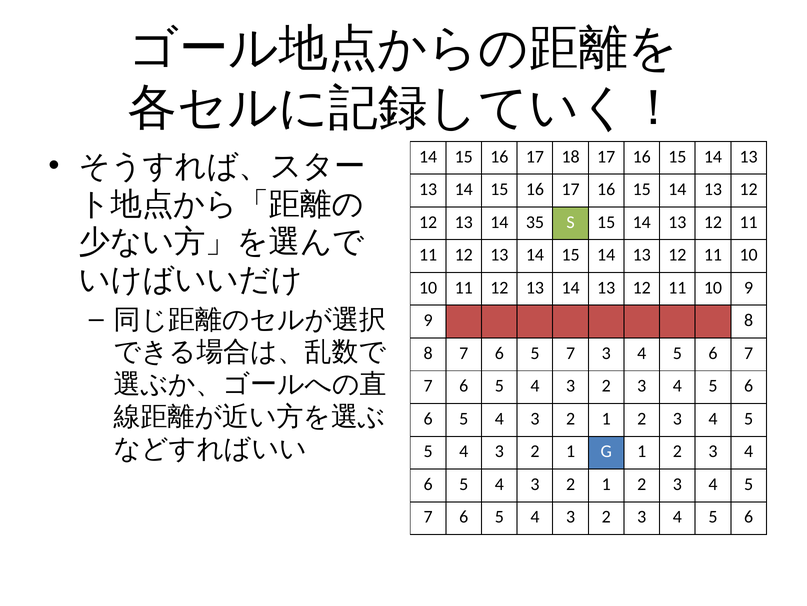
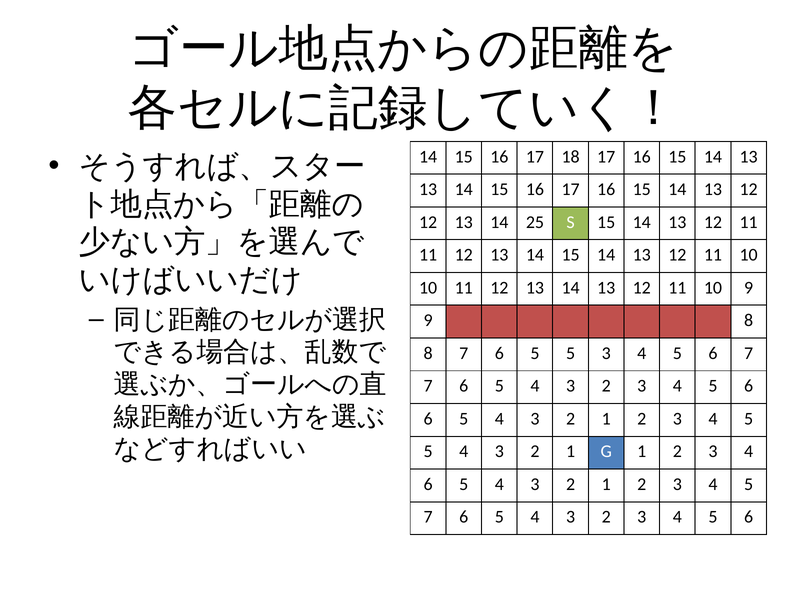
35: 35 -> 25
6 5 7: 7 -> 5
